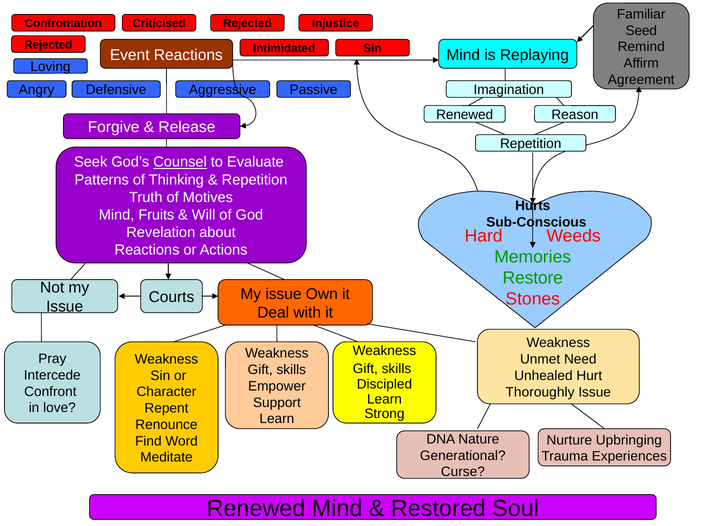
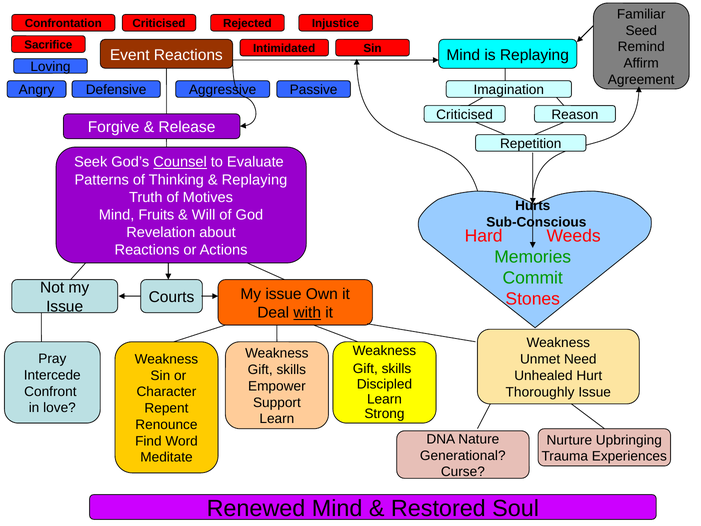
Rejected at (48, 45): Rejected -> Sacrifice
Renewed at (465, 115): Renewed -> Criticised
Repetition at (255, 180): Repetition -> Replaying
Restore: Restore -> Commit
with underline: none -> present
